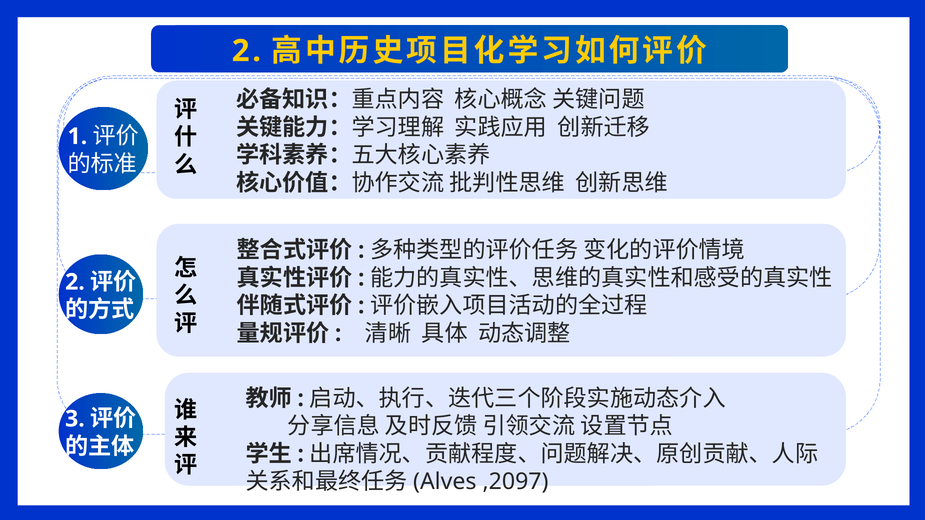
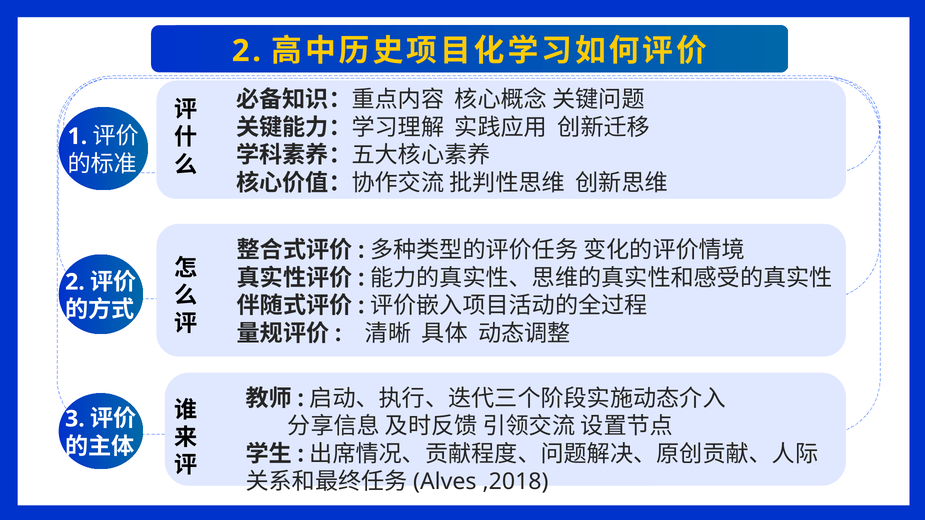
,2097: ,2097 -> ,2018
